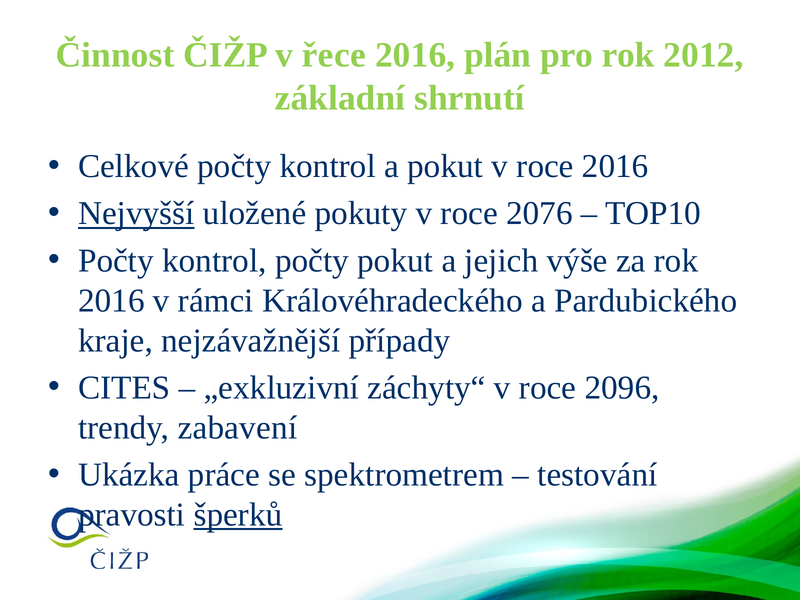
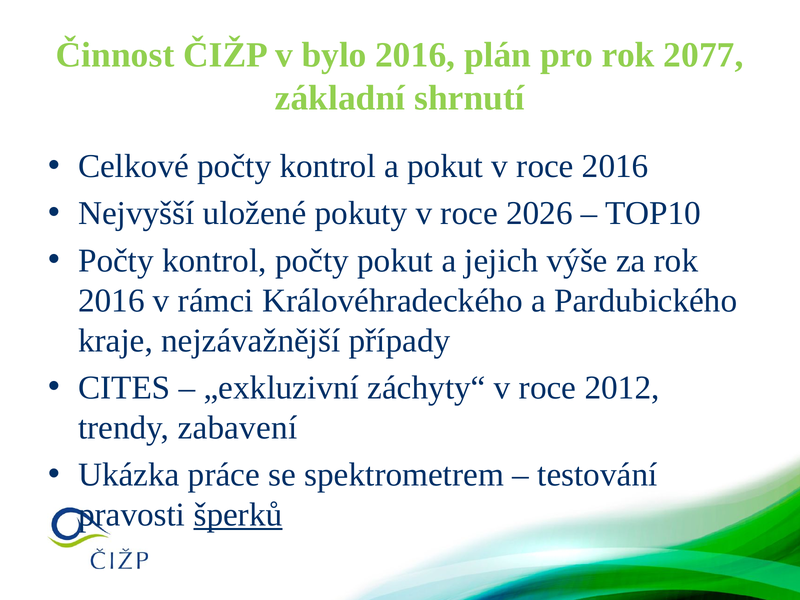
řece: řece -> bylo
2012: 2012 -> 2077
Nejvyšší underline: present -> none
2076: 2076 -> 2026
2096: 2096 -> 2012
